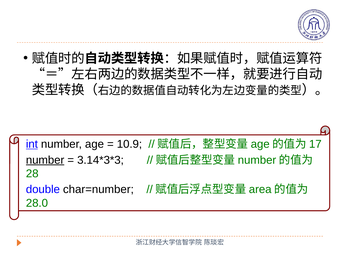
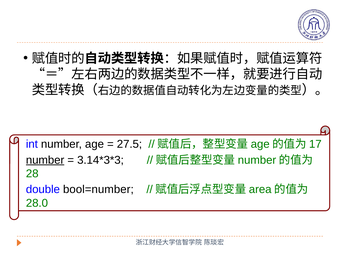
int underline: present -> none
10.9: 10.9 -> 27.5
char=number: char=number -> bool=number
